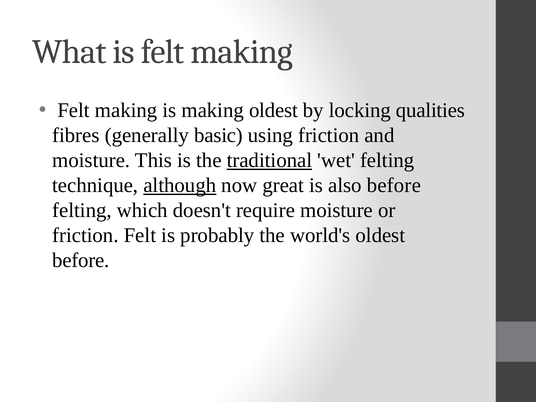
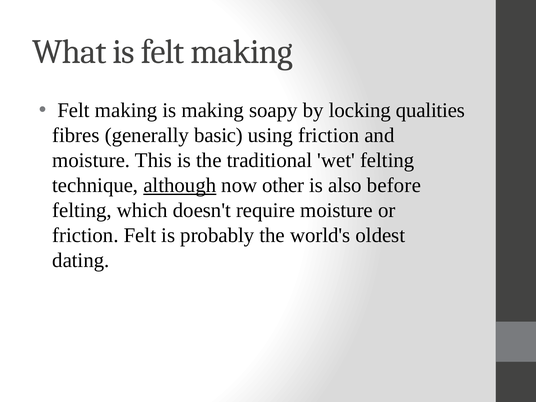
making oldest: oldest -> soapy
traditional underline: present -> none
great: great -> other
before at (81, 260): before -> dating
